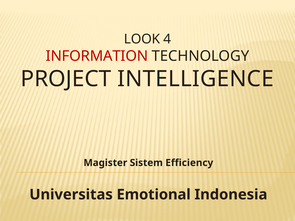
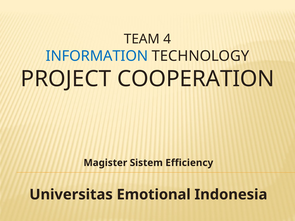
LOOK: LOOK -> TEAM
INFORMATION colour: red -> blue
INTELLIGENCE: INTELLIGENCE -> COOPERATION
